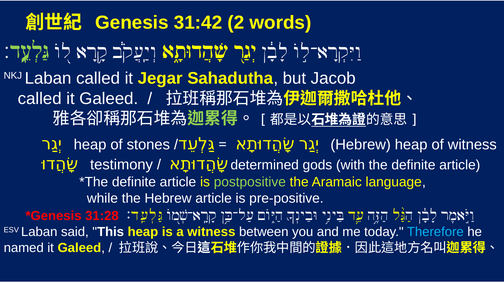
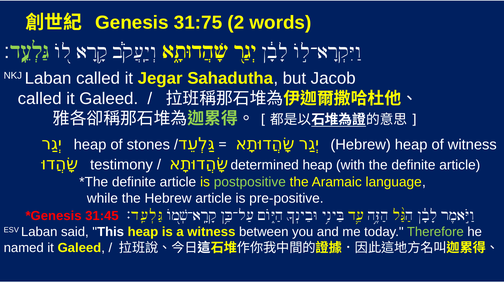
31:42: 31:42 -> 31:75
determined gods: gods -> heap
31:28: 31:28 -> 31:45
Therefore colour: light blue -> light green
